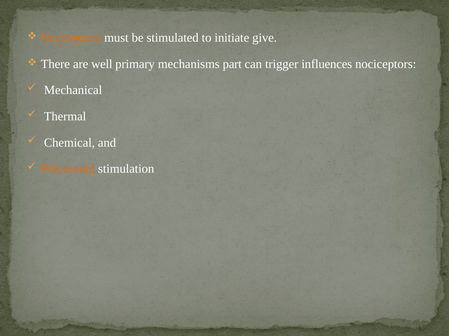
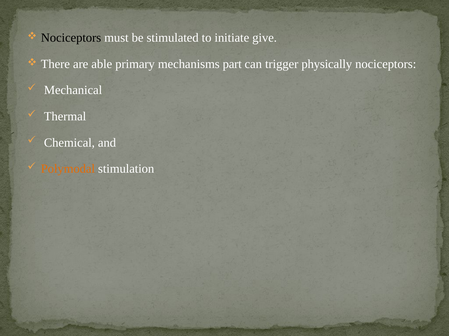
Nociceptors at (71, 38) colour: orange -> black
well: well -> able
influences: influences -> physically
